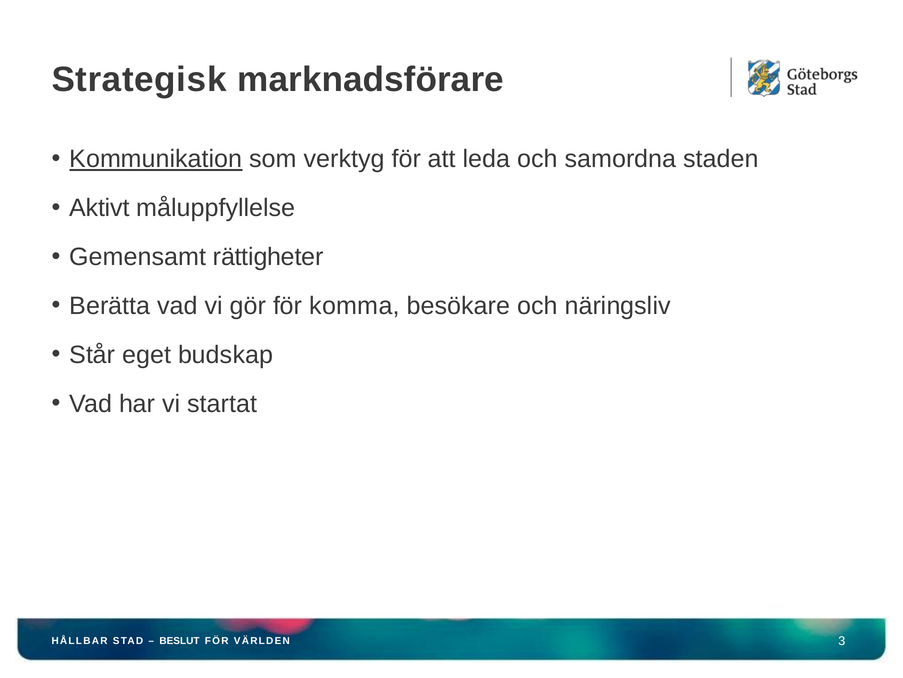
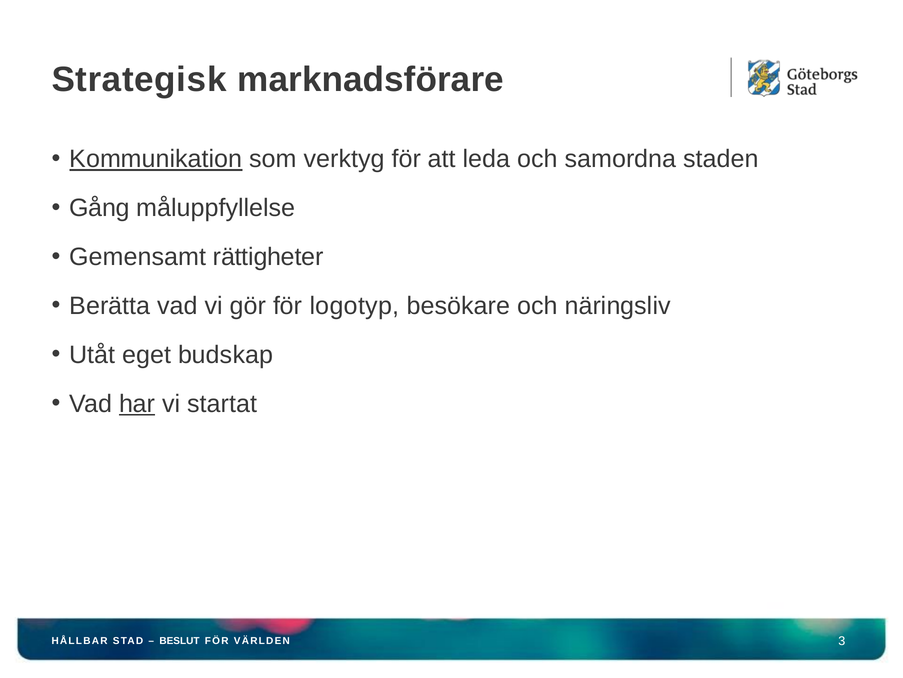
Aktivt: Aktivt -> Gång
komma: komma -> logotyp
Står: Står -> Utåt
har underline: none -> present
